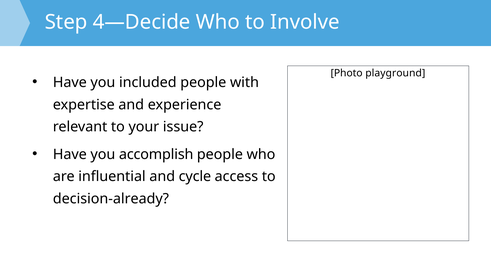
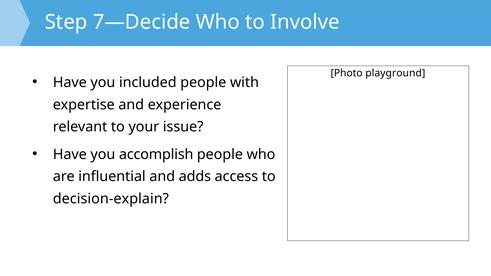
4—Decide: 4—Decide -> 7—Decide
cycle: cycle -> adds
decision-already: decision-already -> decision-explain
